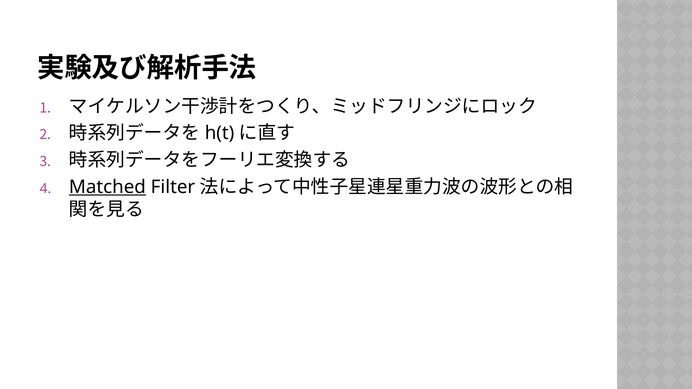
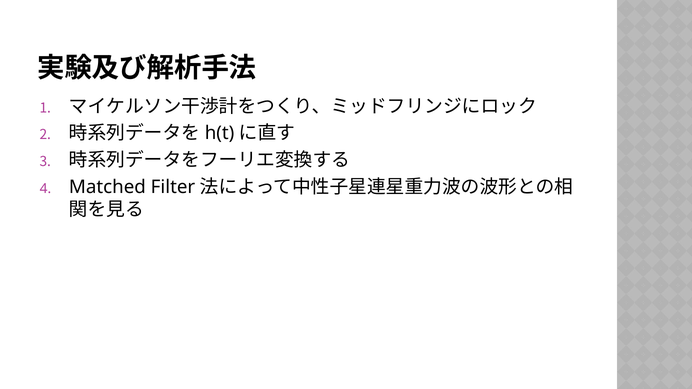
Matched underline: present -> none
